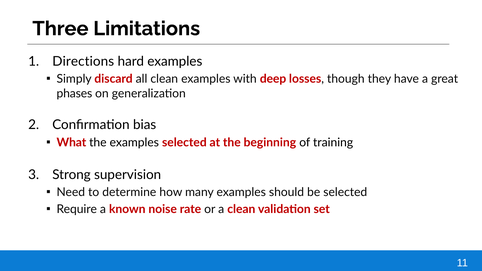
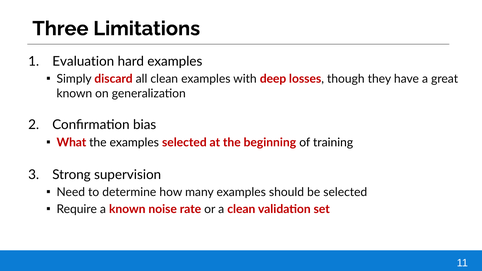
Directions: Directions -> Evaluation
phases at (74, 93): phases -> known
